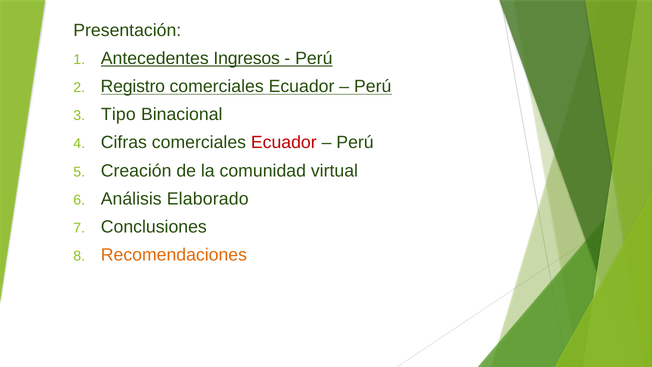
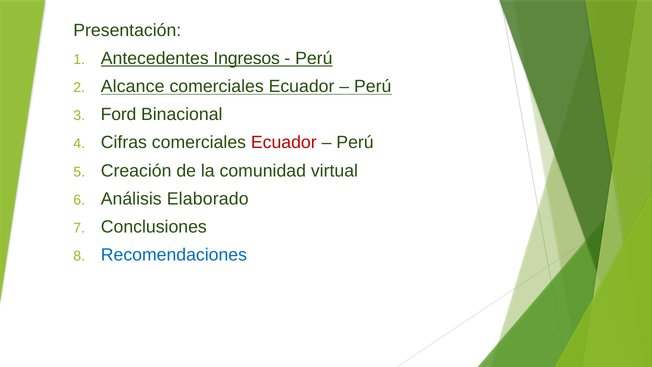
Registro: Registro -> Alcance
Tipo: Tipo -> Ford
Recomendaciones colour: orange -> blue
